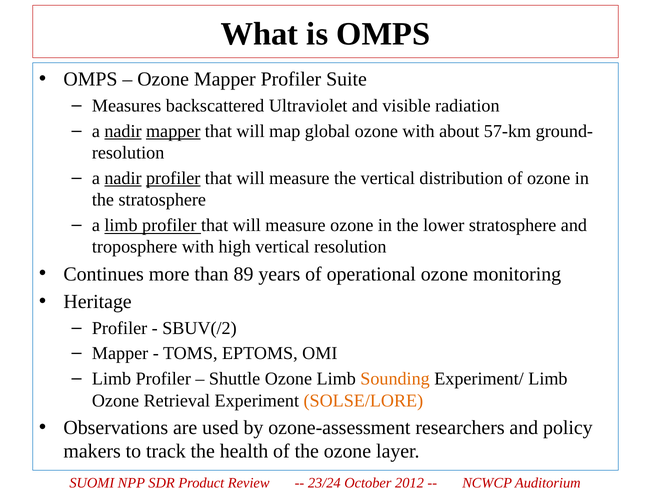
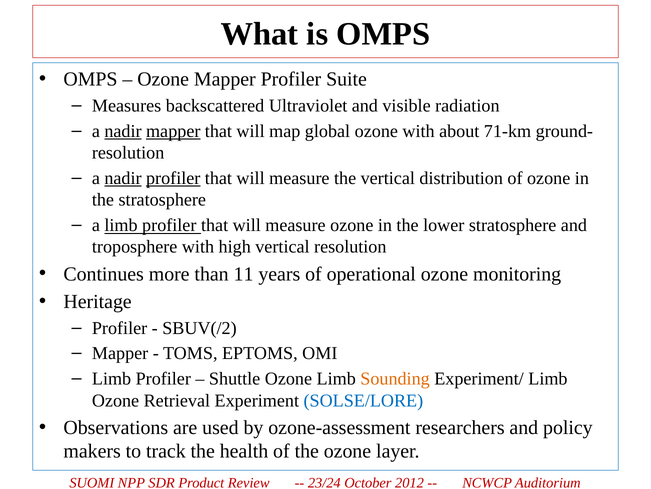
57-km: 57-km -> 71-km
89: 89 -> 11
SOLSE/LORE colour: orange -> blue
